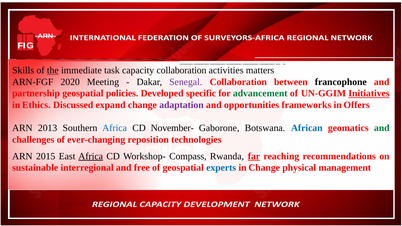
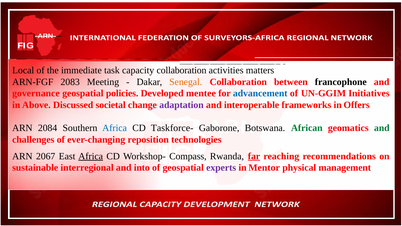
Skills: Skills -> Local
the underline: present -> none
2020: 2020 -> 2083
Senegal colour: purple -> orange
partnership: partnership -> governance
specific: specific -> mentee
advancement colour: green -> blue
Initiatives underline: present -> none
Ethics: Ethics -> Above
expand: expand -> societal
opportunities: opportunities -> interoperable
2013: 2013 -> 2084
November-: November- -> Taskforce-
African colour: blue -> green
2015: 2015 -> 2067
free: free -> into
experts colour: blue -> purple
in Change: Change -> Mentor
